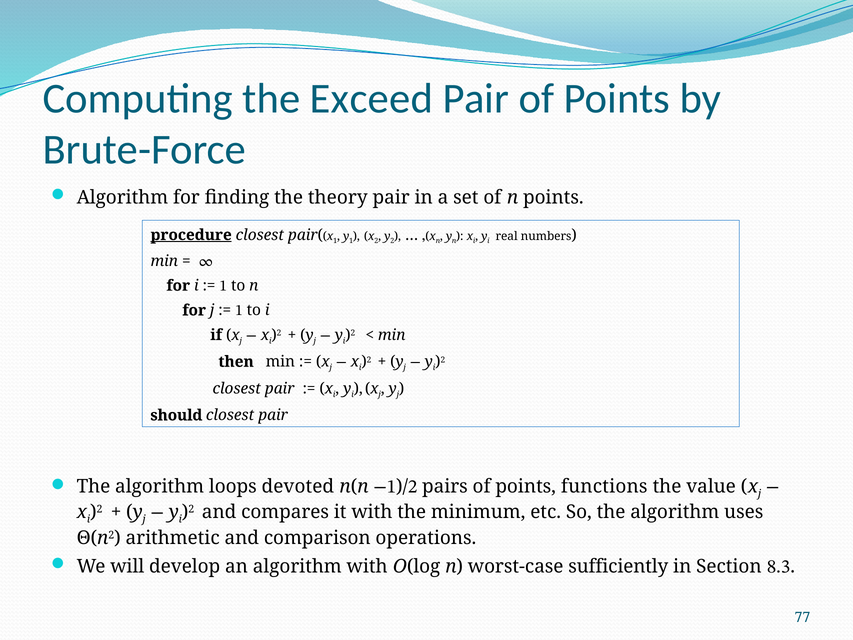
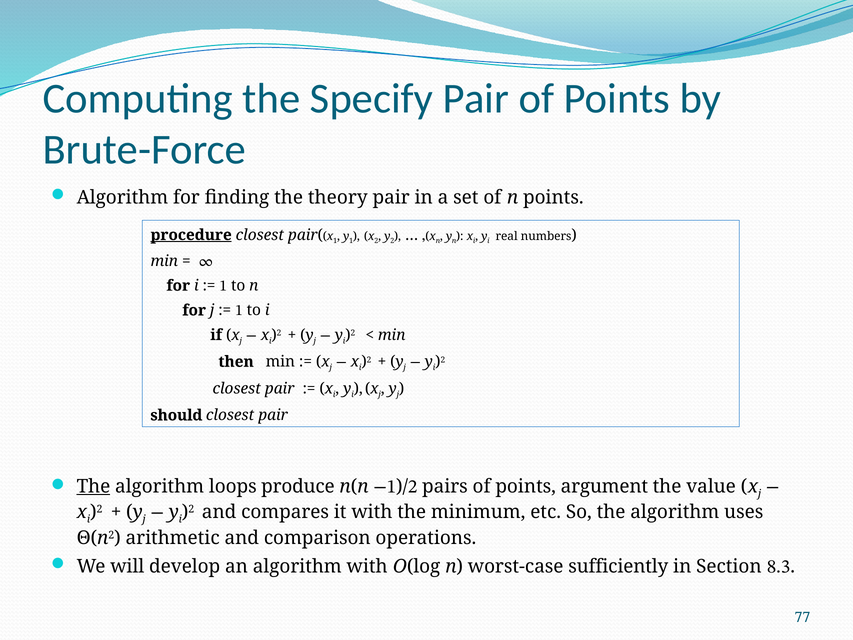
Exceed: Exceed -> Specify
The at (93, 486) underline: none -> present
devoted: devoted -> produce
functions: functions -> argument
